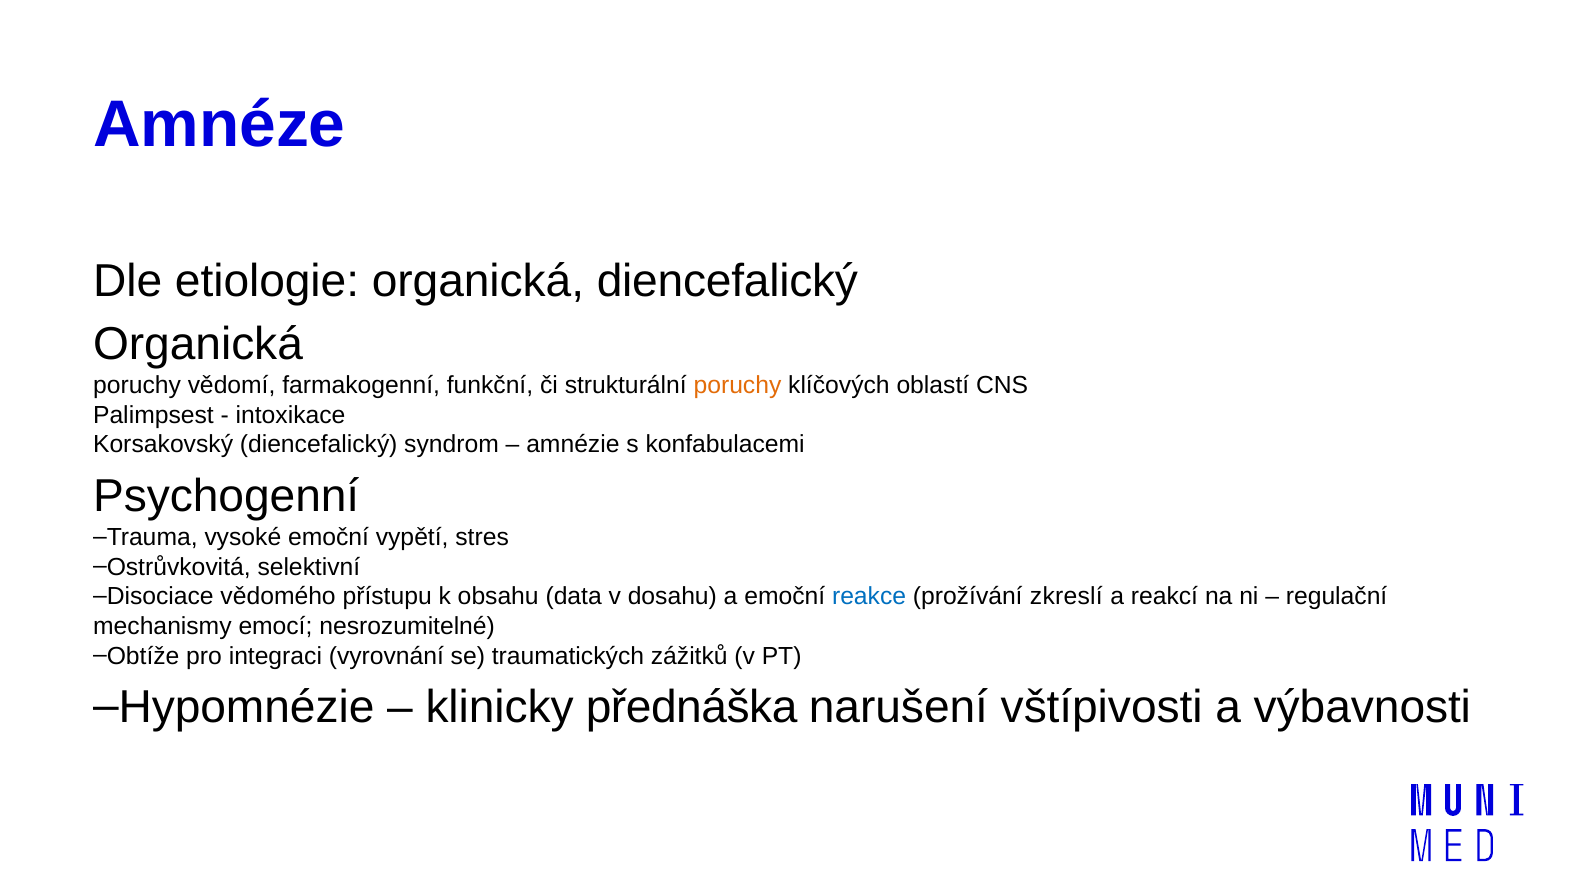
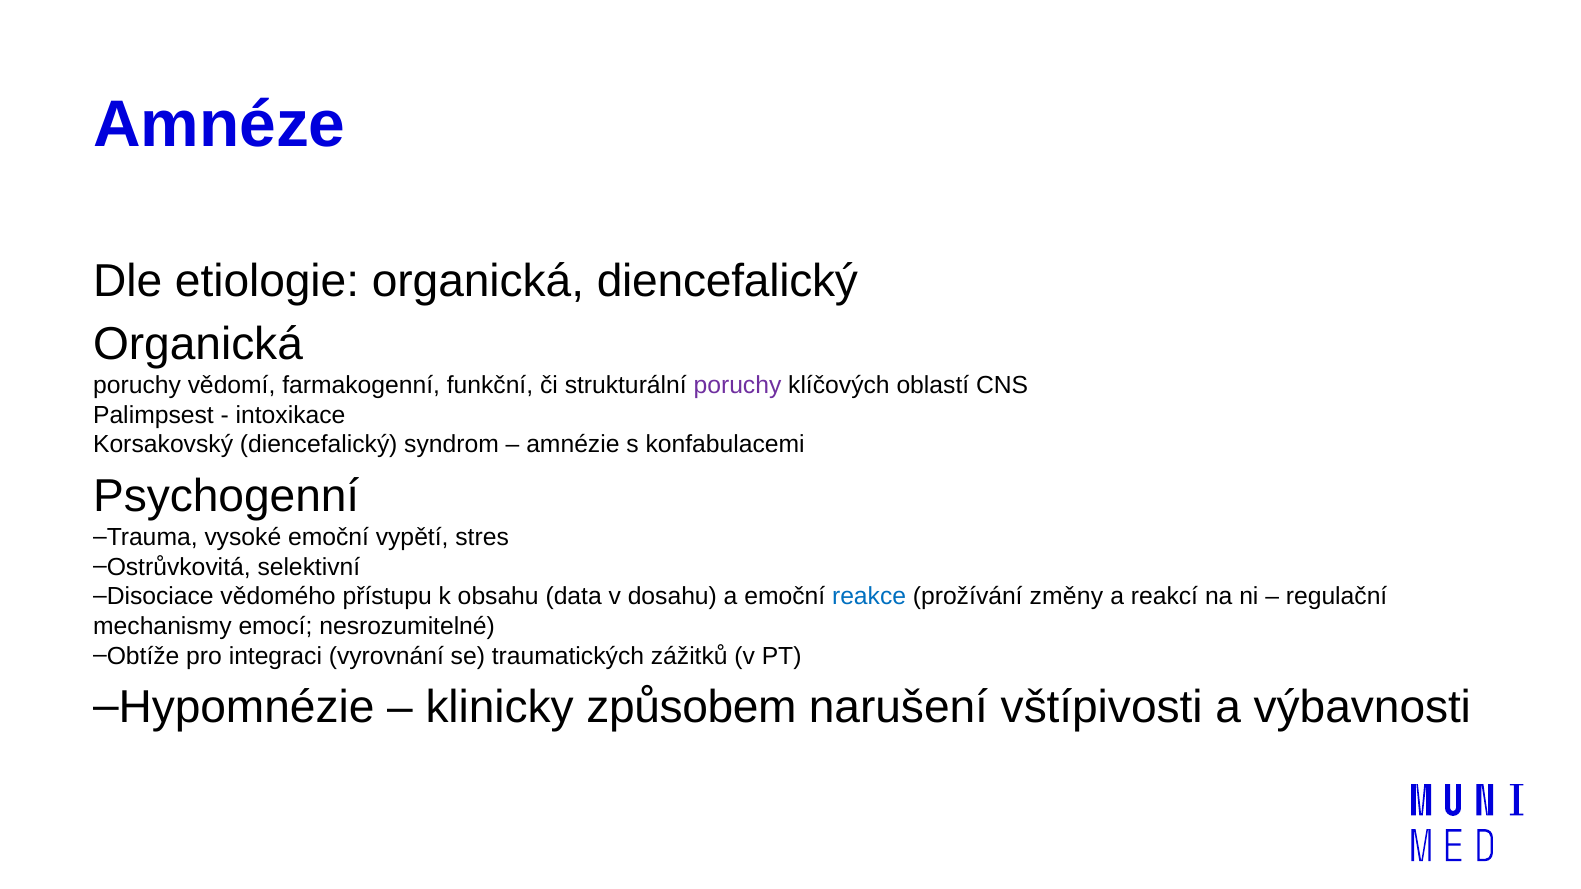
poruchy at (737, 386) colour: orange -> purple
zkreslí: zkreslí -> změny
přednáška: přednáška -> způsobem
